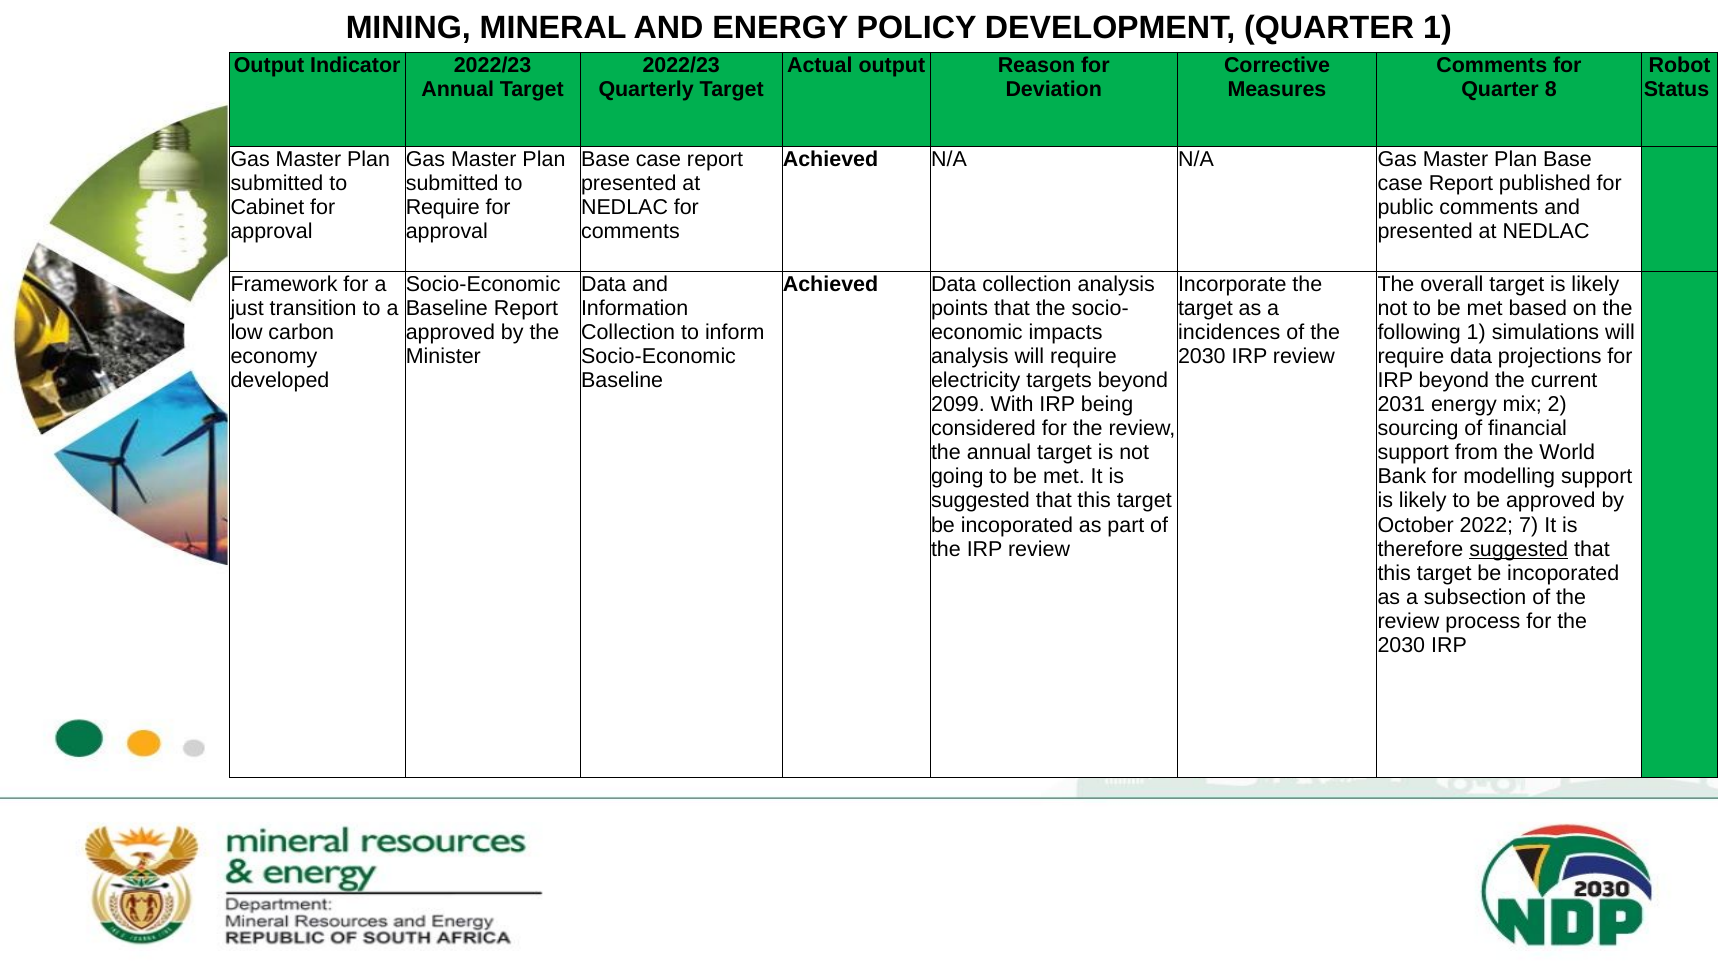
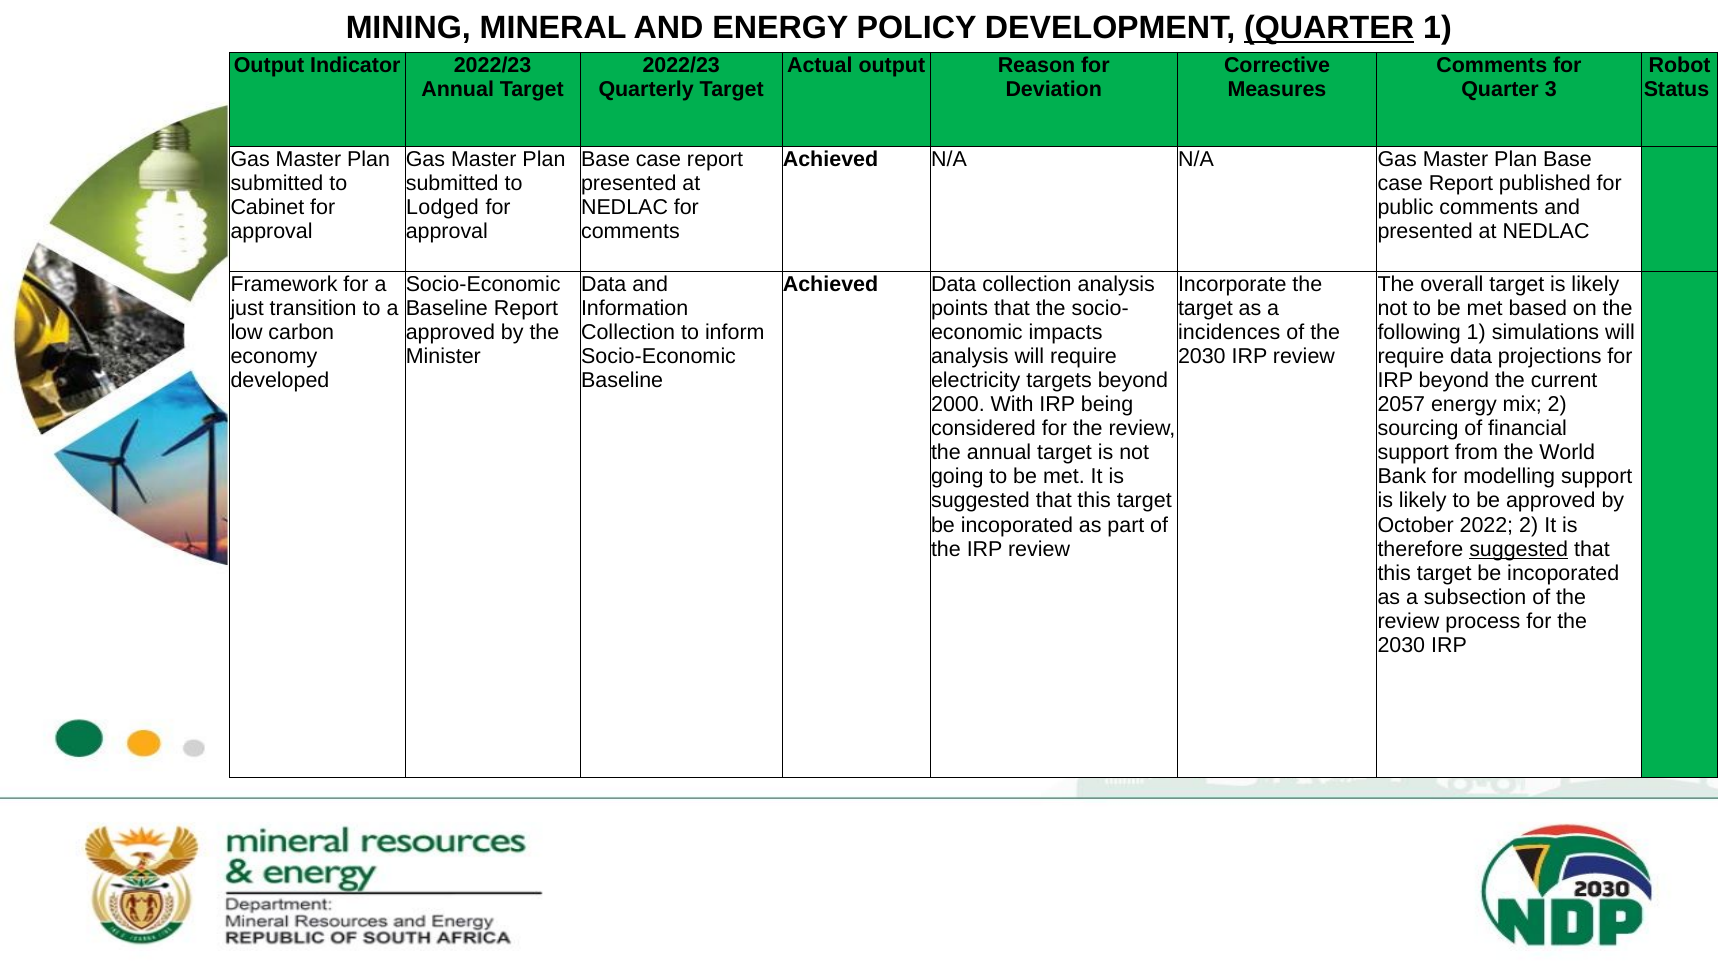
QUARTER at (1329, 28) underline: none -> present
8: 8 -> 3
Require at (443, 207): Require -> Lodged
2099: 2099 -> 2000
2031: 2031 -> 2057
2022 7: 7 -> 2
